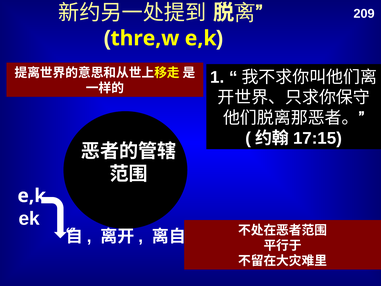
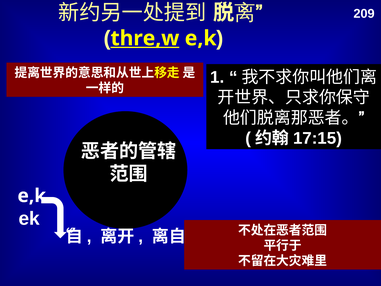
thre,w underline: none -> present
